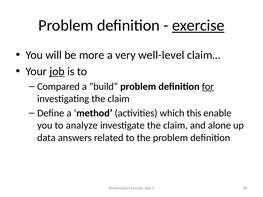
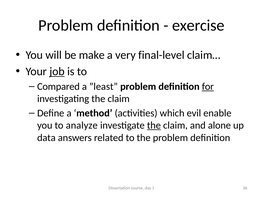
exercise underline: present -> none
more: more -> make
well-level: well-level -> final-level
”build: ”build -> ”least
this: this -> evil
the at (154, 126) underline: none -> present
